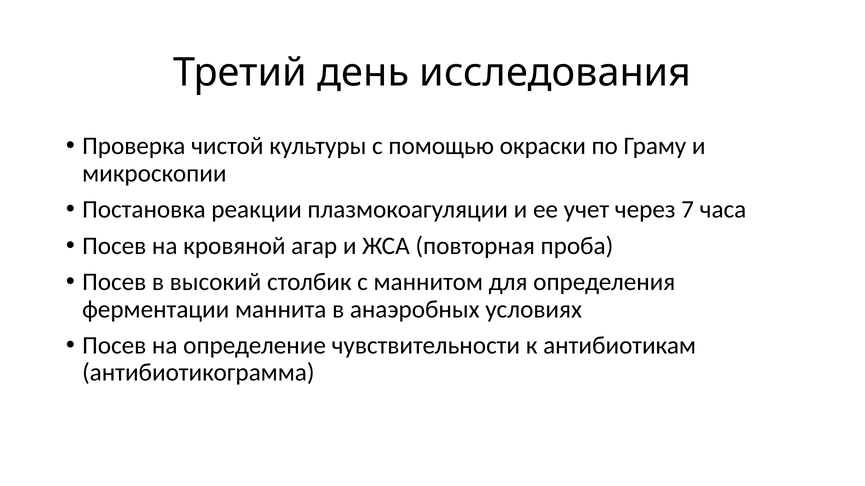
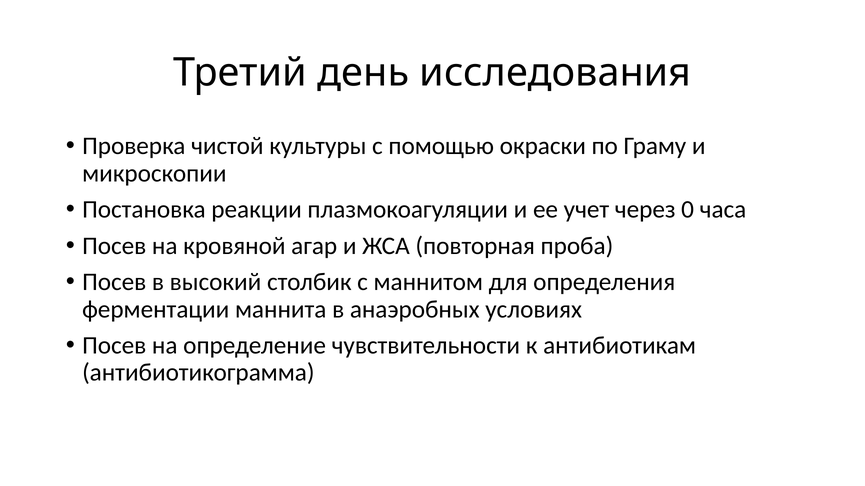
7: 7 -> 0
